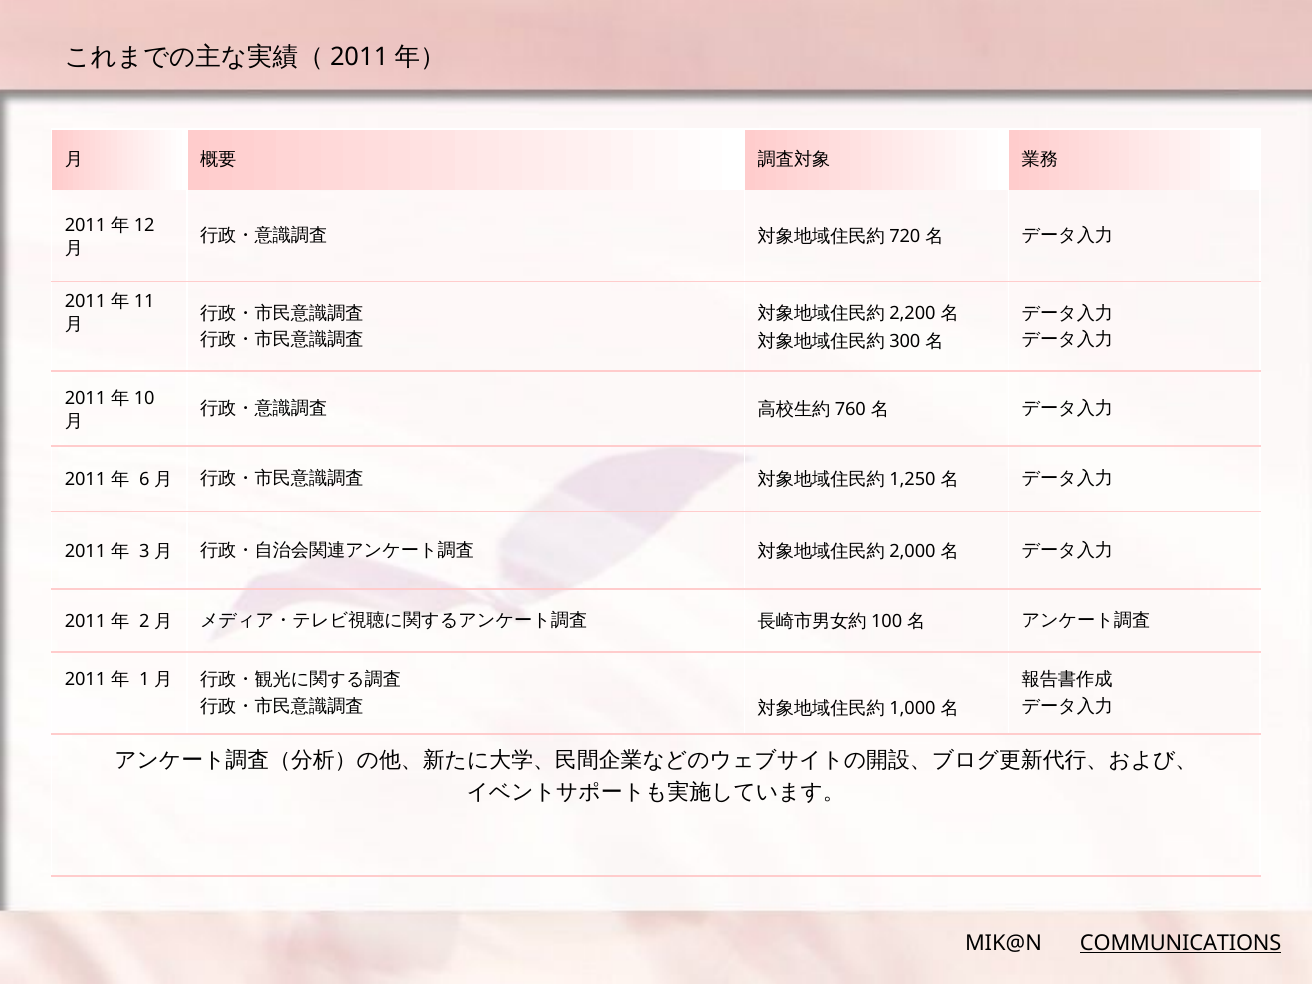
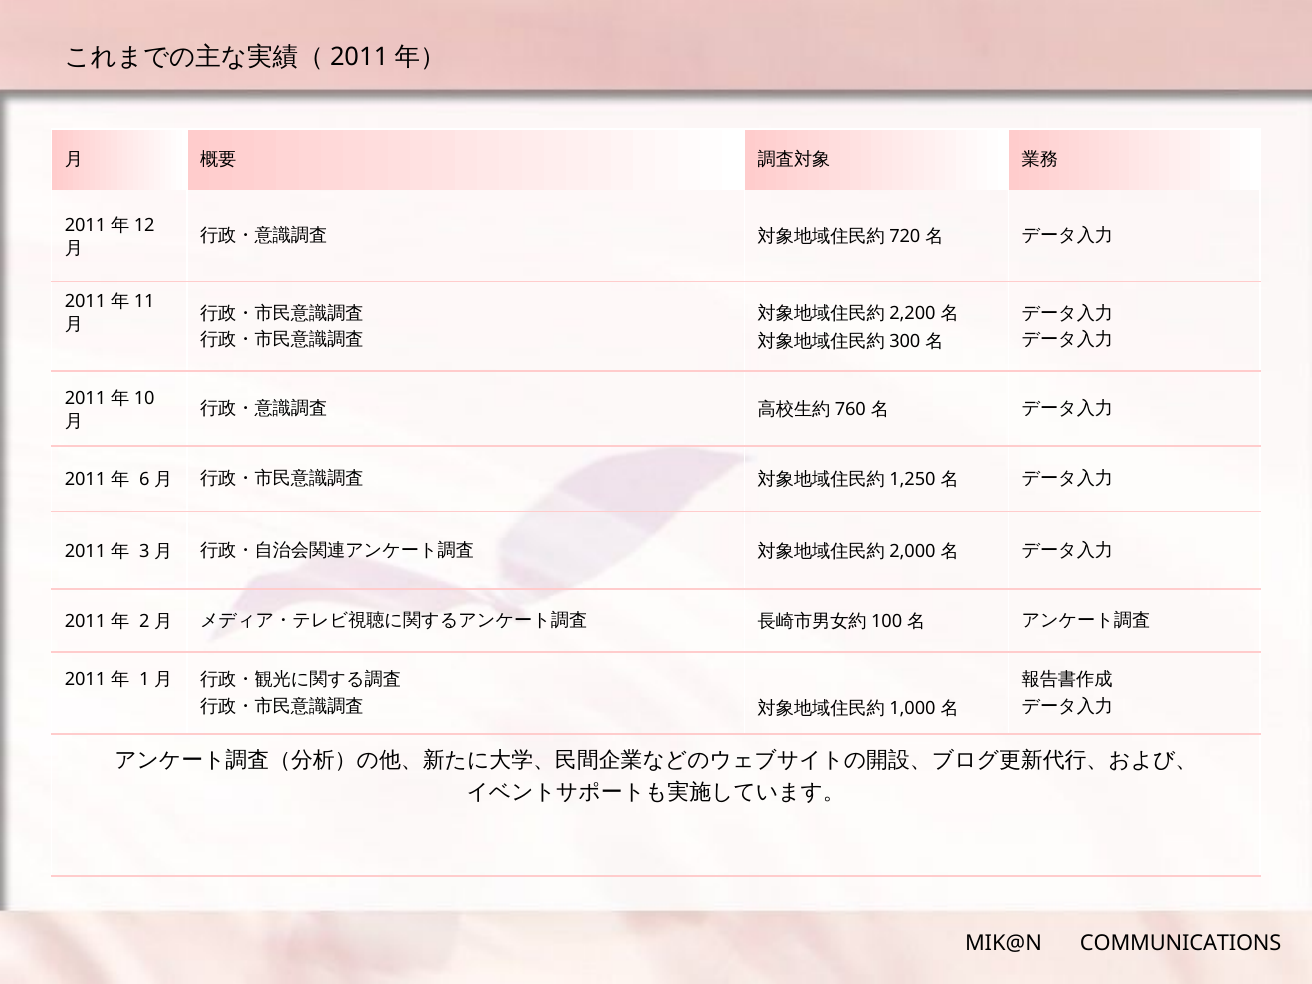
COMMUNICATIONS underline: present -> none
